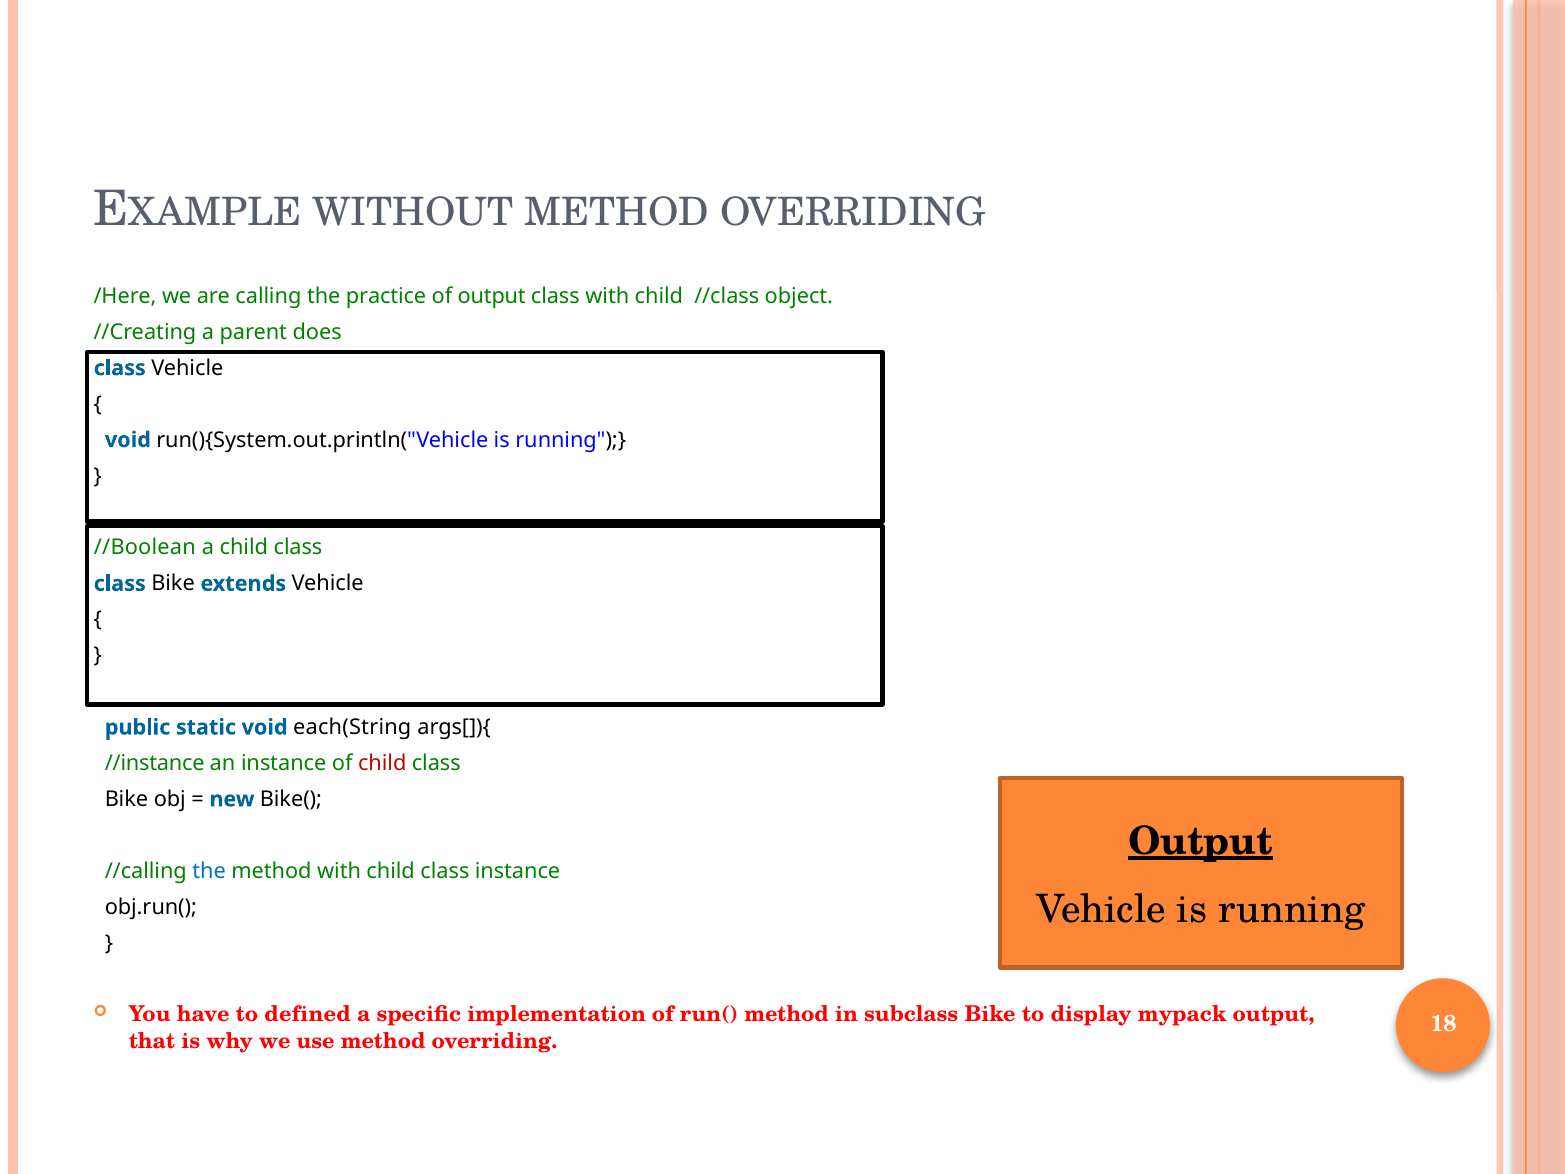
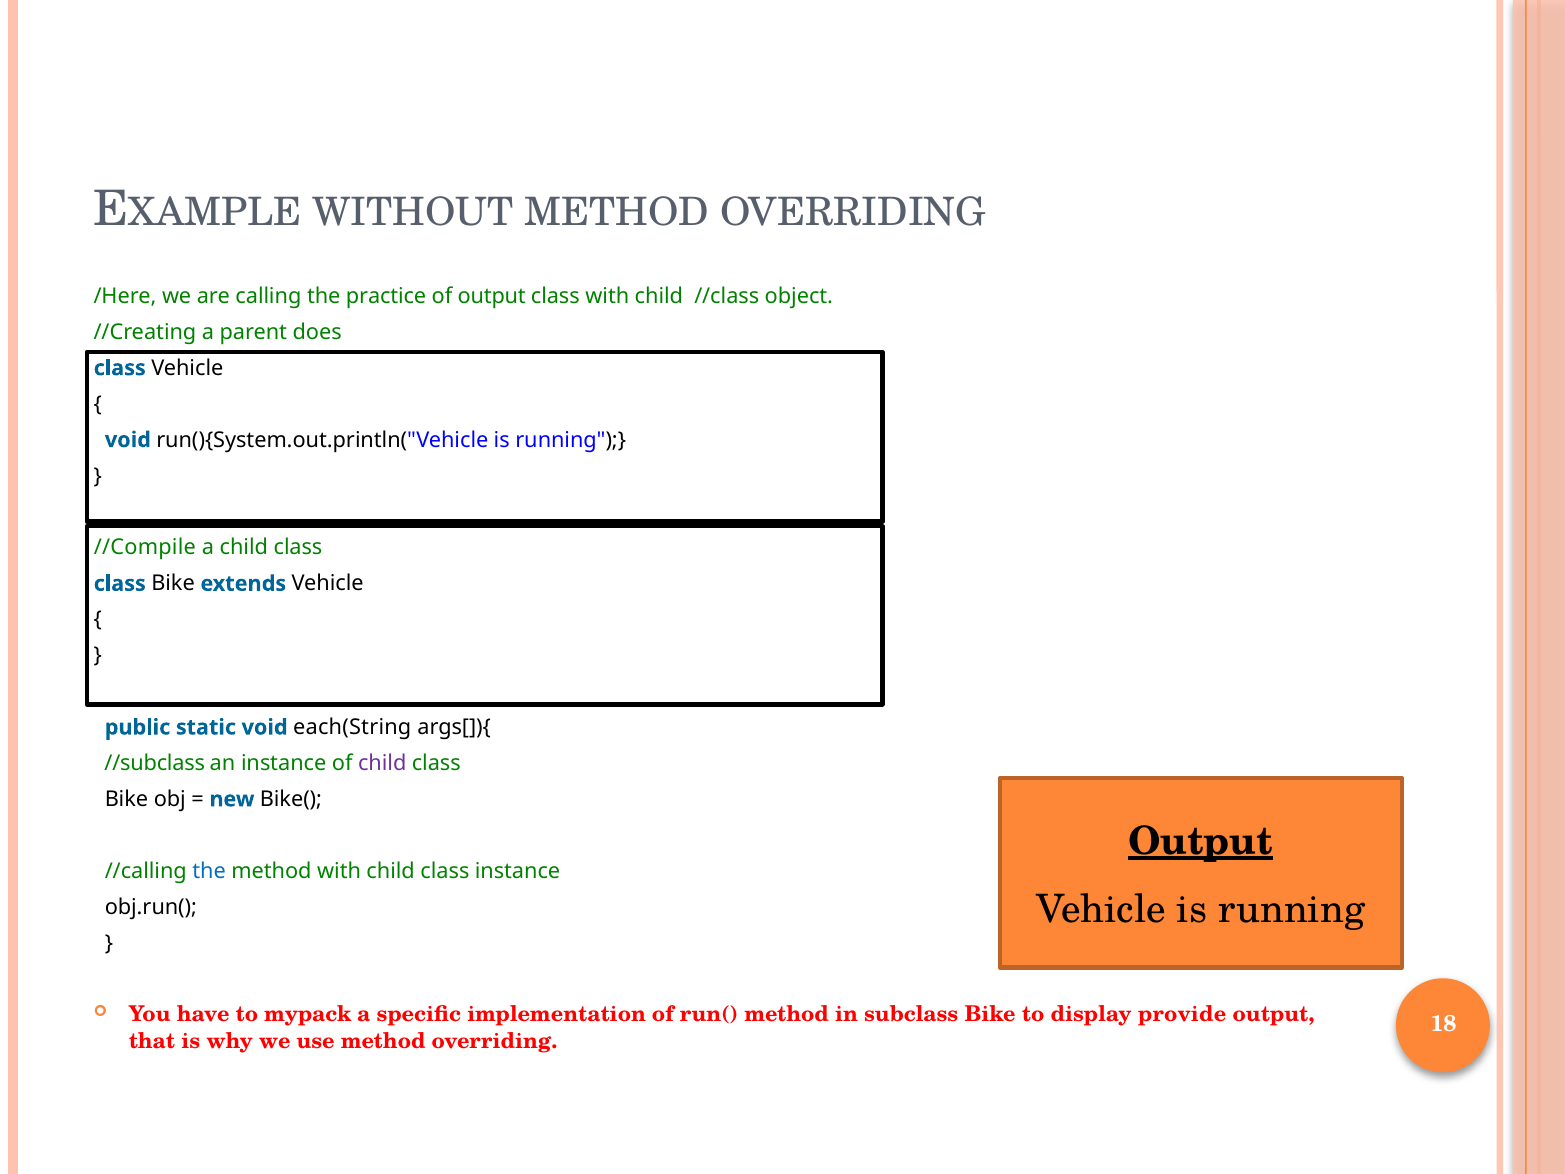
//Boolean: //Boolean -> //Compile
//instance: //instance -> //subclass
child at (382, 763) colour: red -> purple
defined: defined -> mypack
mypack: mypack -> provide
